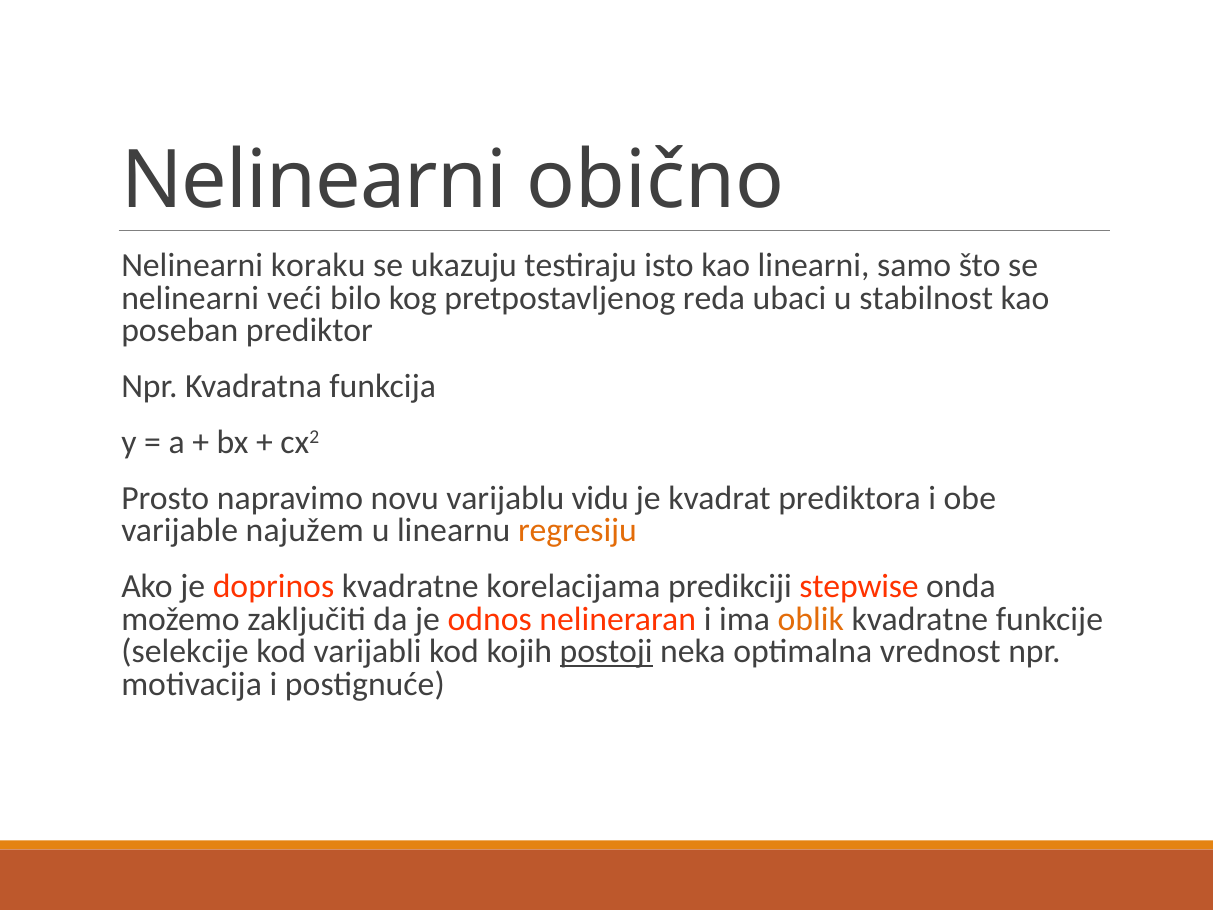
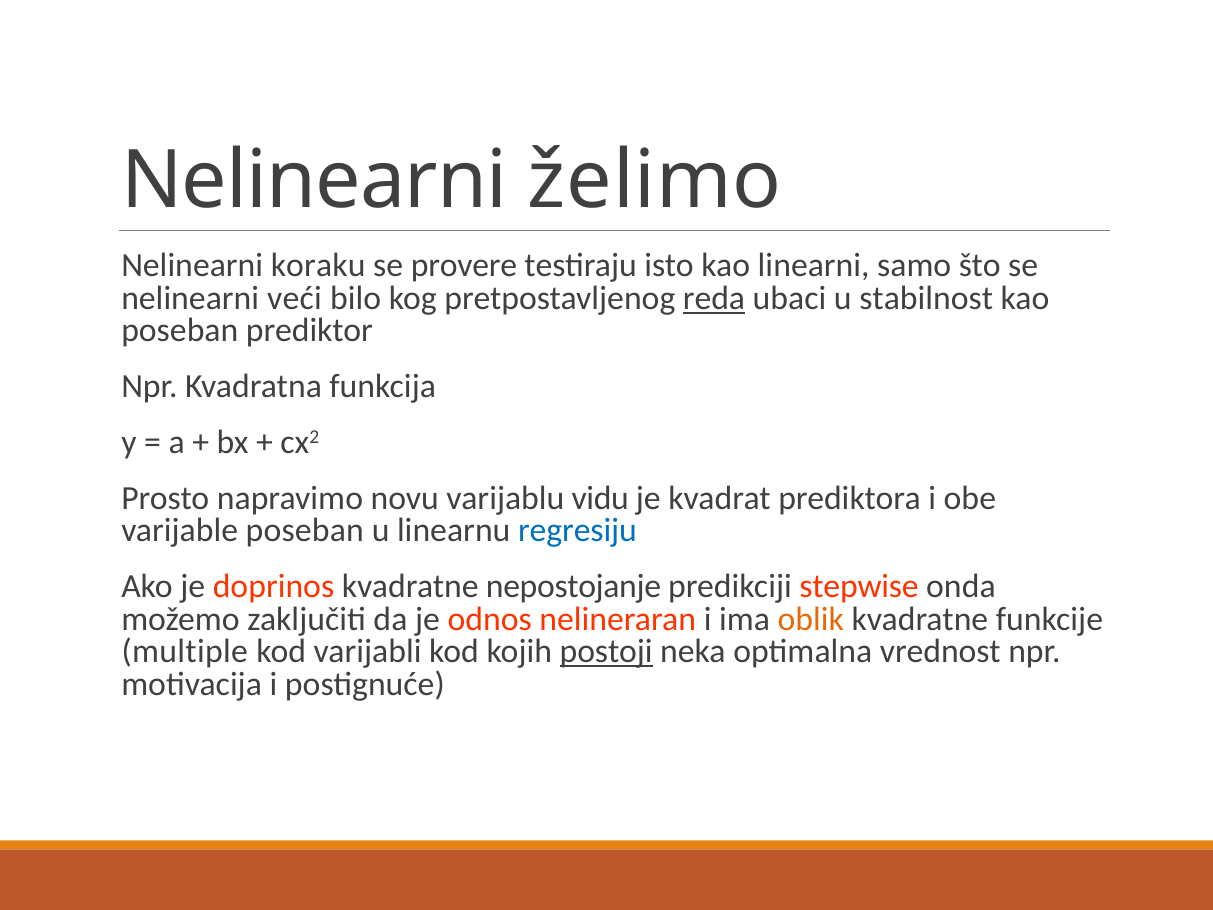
obično: obično -> želimo
ukazuju: ukazuju -> provere
reda underline: none -> present
varijable najužem: najužem -> poseban
regresiju colour: orange -> blue
korelacijama: korelacijama -> nepostojanje
selekcije: selekcije -> multiple
